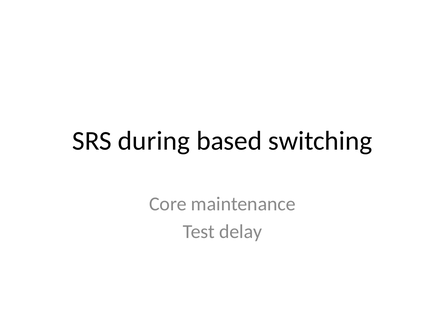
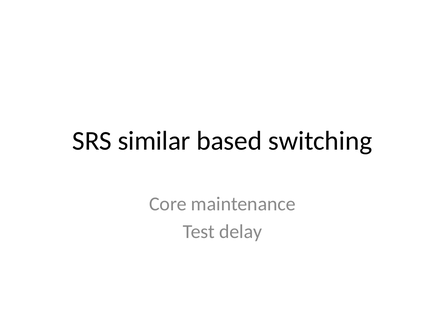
during: during -> similar
